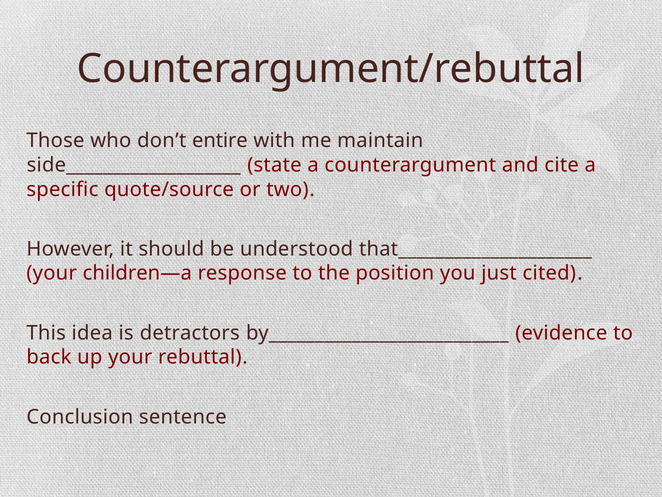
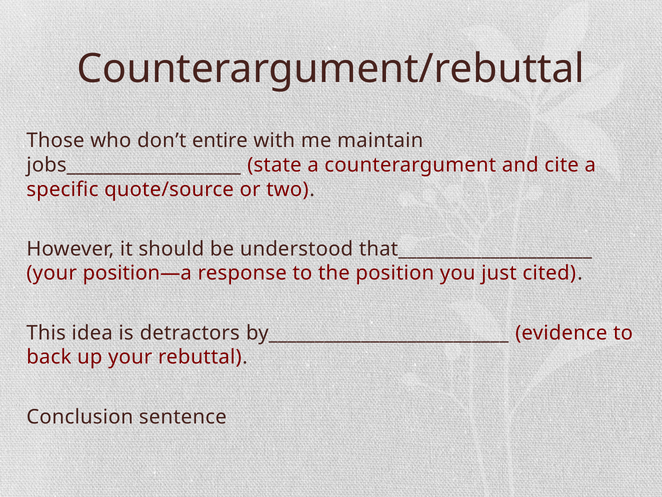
side___________________: side___________________ -> jobs___________________
children—a: children—a -> position—a
